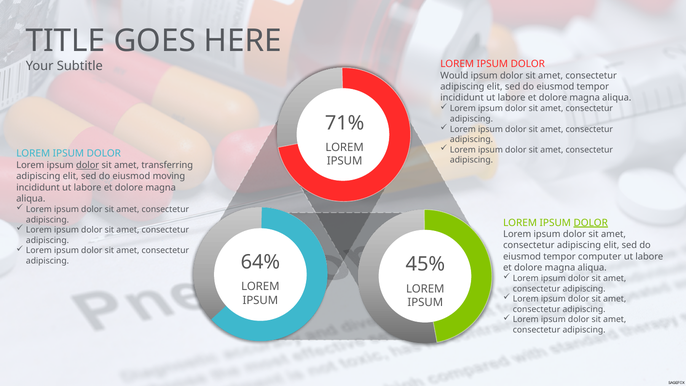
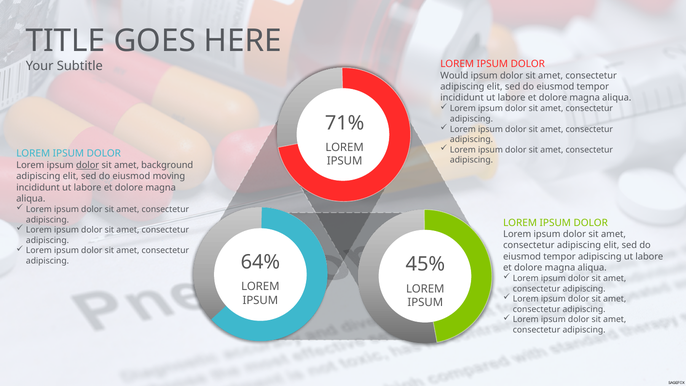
transferring: transferring -> background
DOLOR at (591, 223) underline: present -> none
tempor computer: computer -> adipiscing
